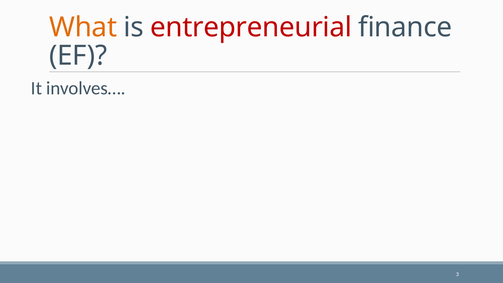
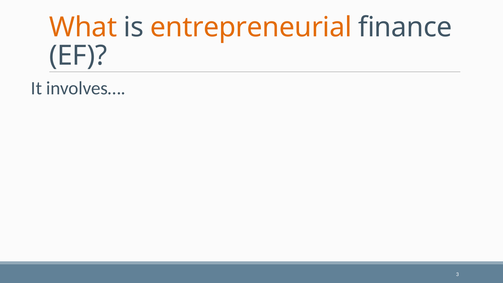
entrepreneurial colour: red -> orange
